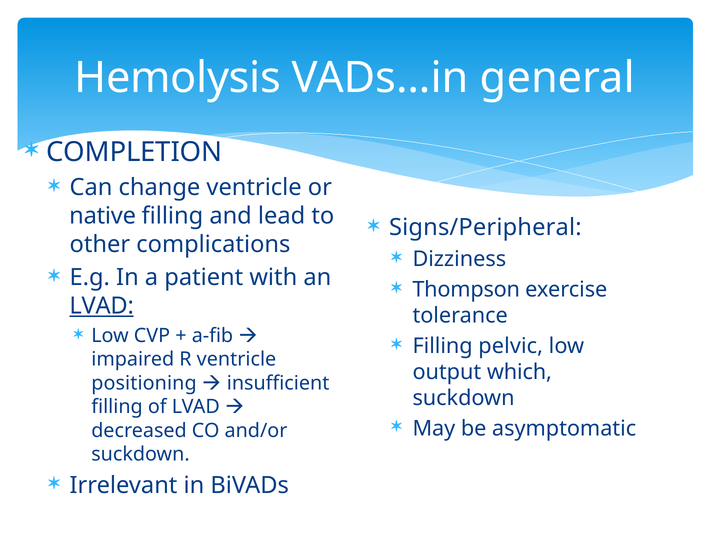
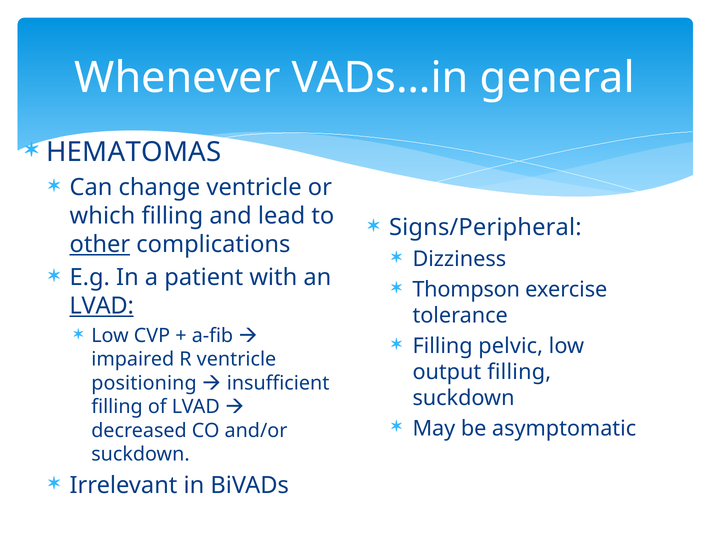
Hemolysis: Hemolysis -> Whenever
COMPLETION: COMPLETION -> HEMATOMAS
native: native -> which
other underline: none -> present
output which: which -> filling
